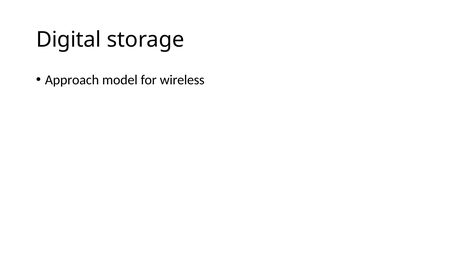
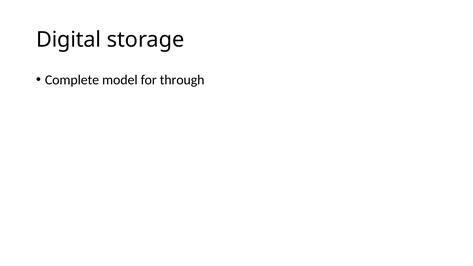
Approach: Approach -> Complete
wireless: wireless -> through
